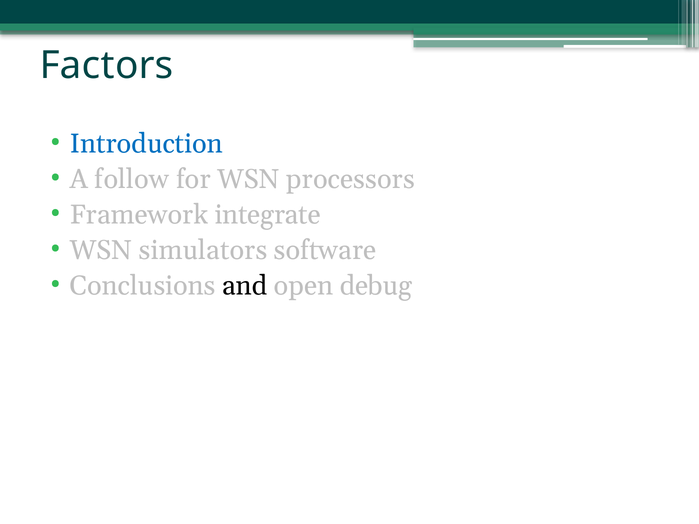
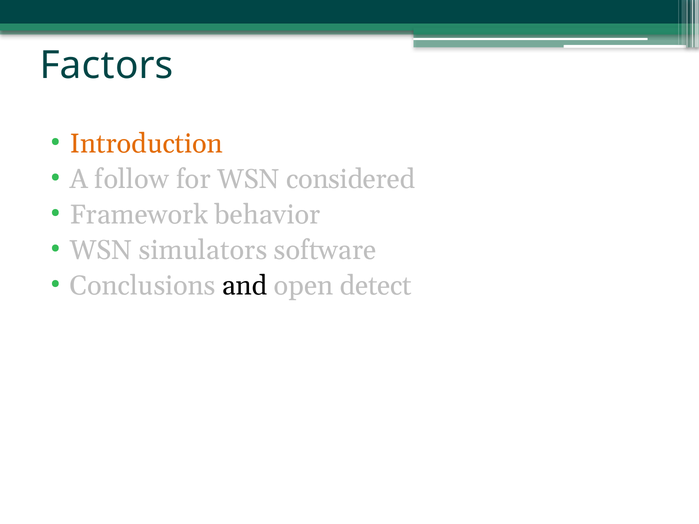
Introduction colour: blue -> orange
processors: processors -> considered
integrate: integrate -> behavior
debug: debug -> detect
